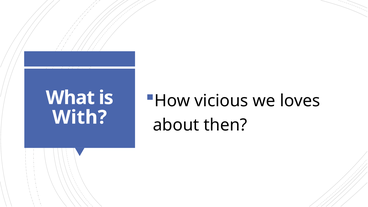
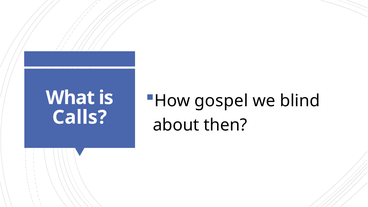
vicious: vicious -> gospel
loves: loves -> blind
With: With -> Calls
